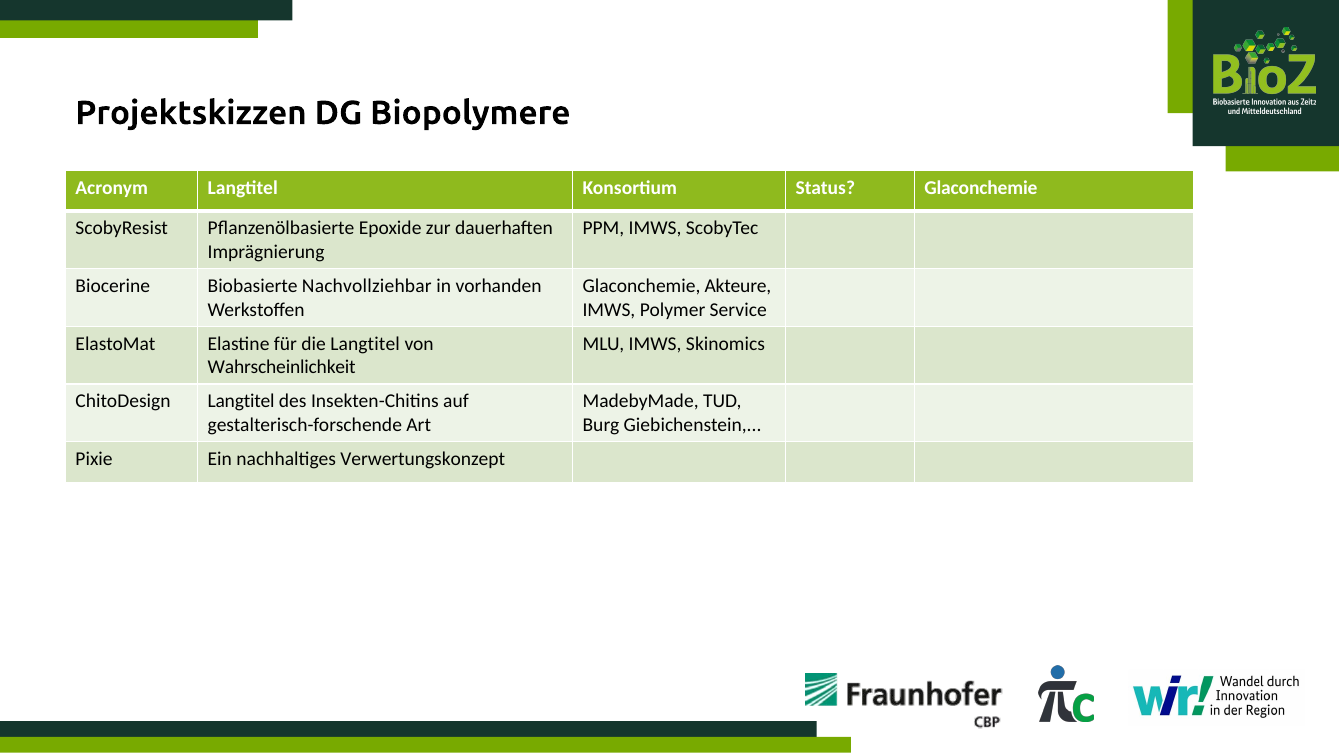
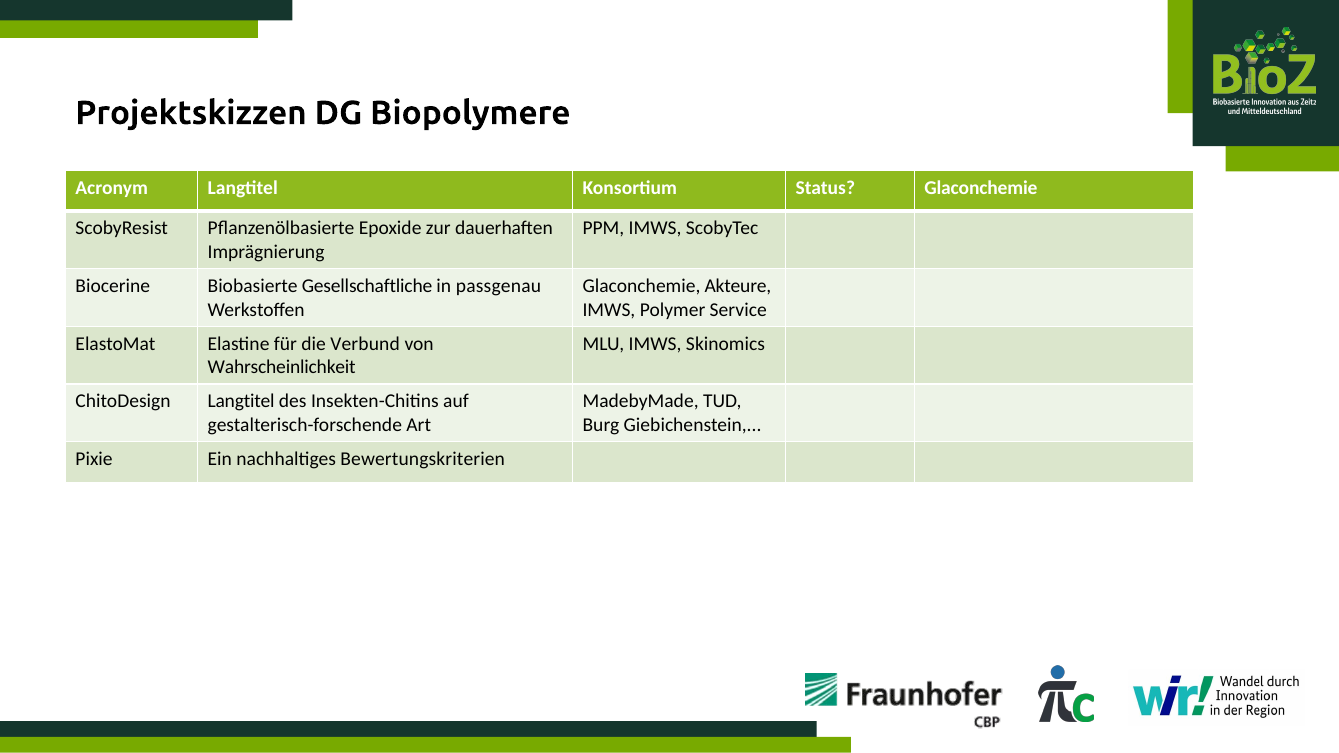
Nachvollziehbar: Nachvollziehbar -> Gesellschaftliche
vorhanden: vorhanden -> passgenau
die Langtitel: Langtitel -> Verbund
Verwertungskonzept: Verwertungskonzept -> Bewertungskriterien
